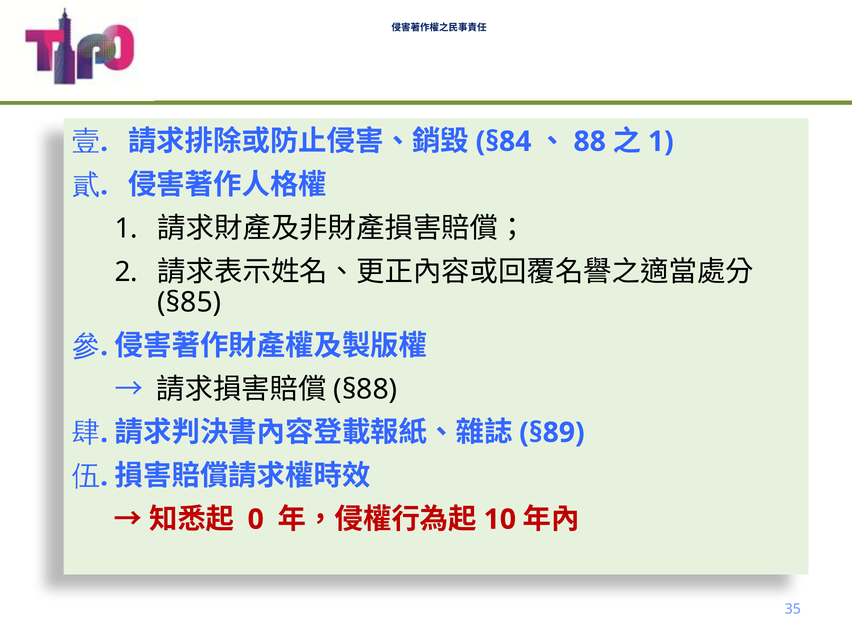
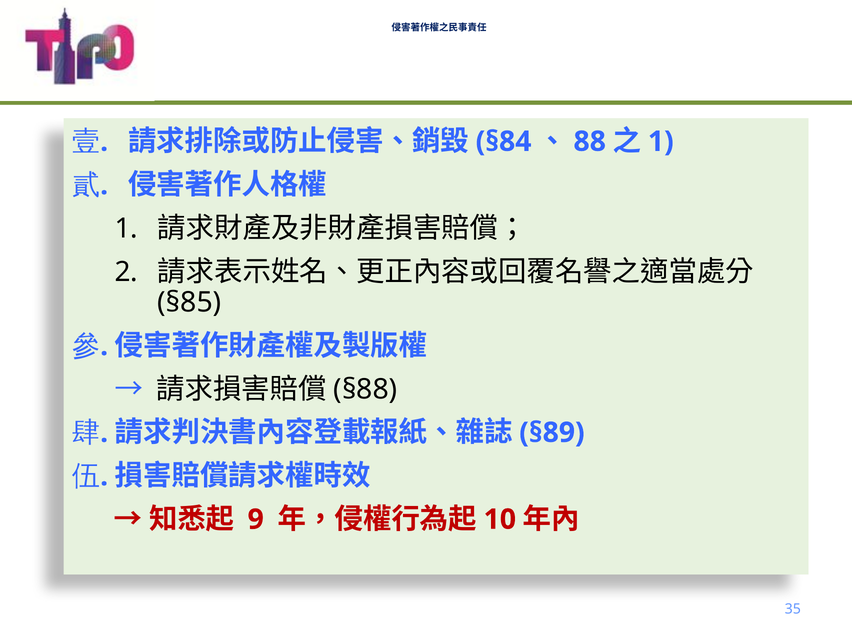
0: 0 -> 9
